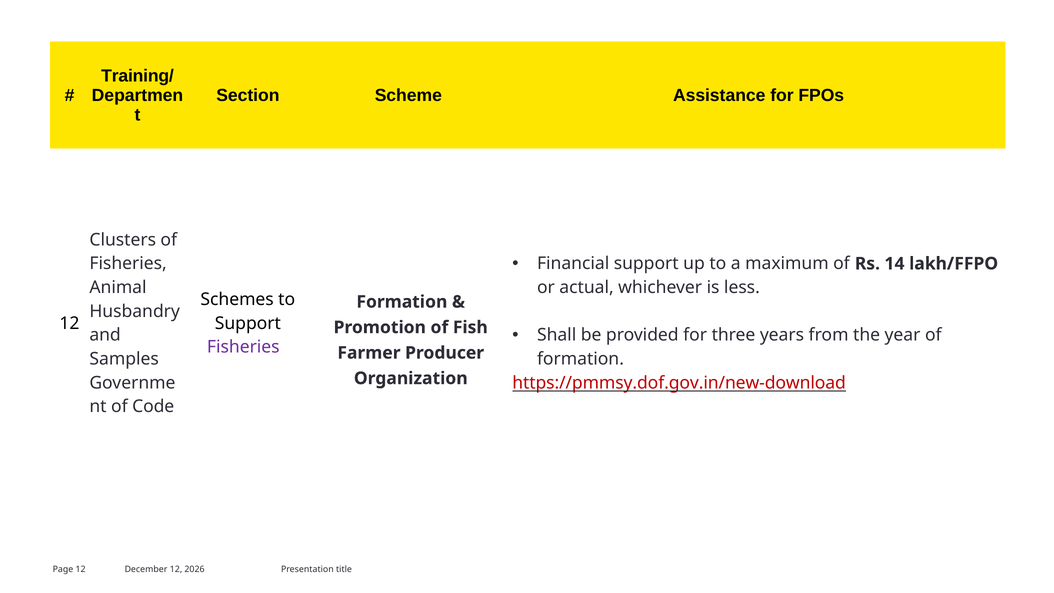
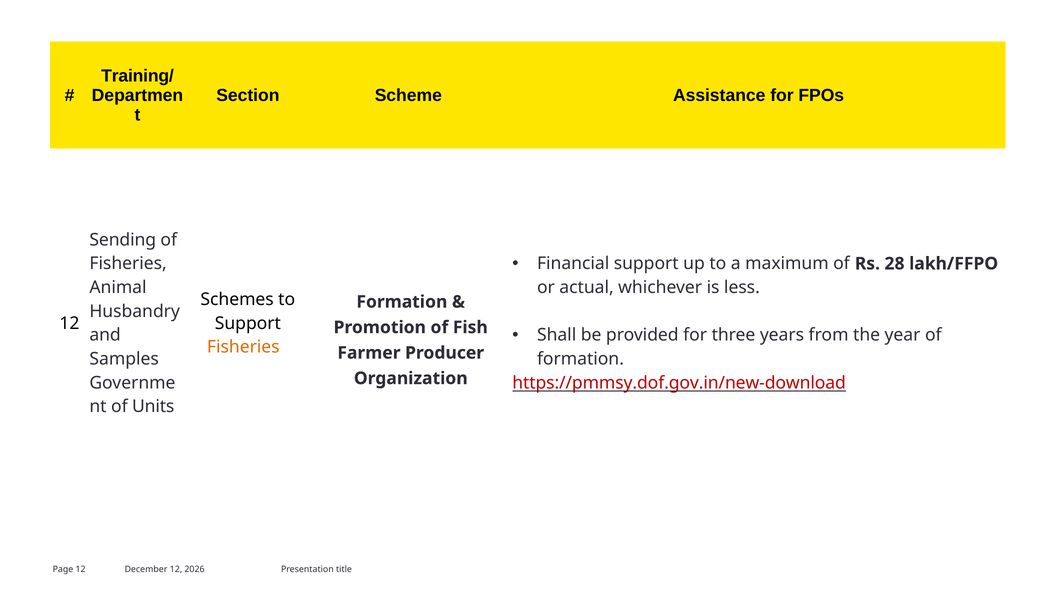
Clusters: Clusters -> Sending
14: 14 -> 28
Fisheries at (243, 347) colour: purple -> orange
Code: Code -> Units
